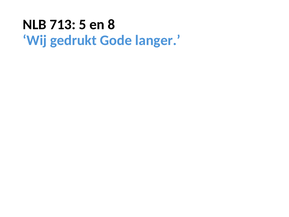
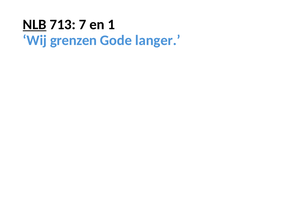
NLB underline: none -> present
5: 5 -> 7
8: 8 -> 1
gedrukt: gedrukt -> grenzen
